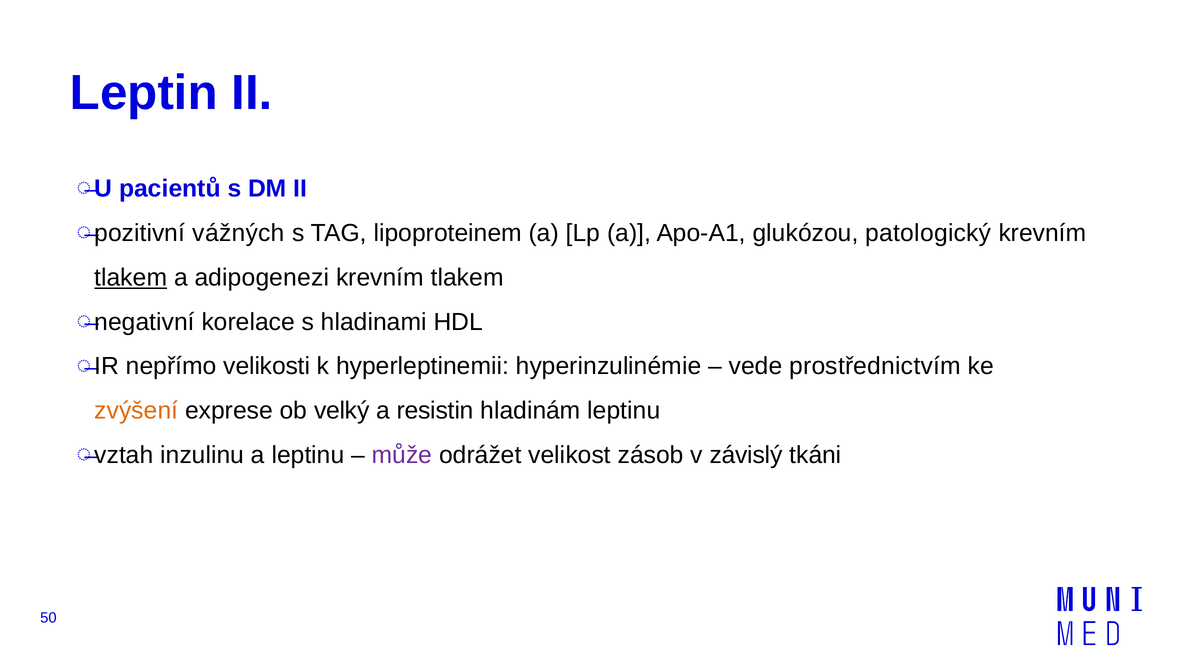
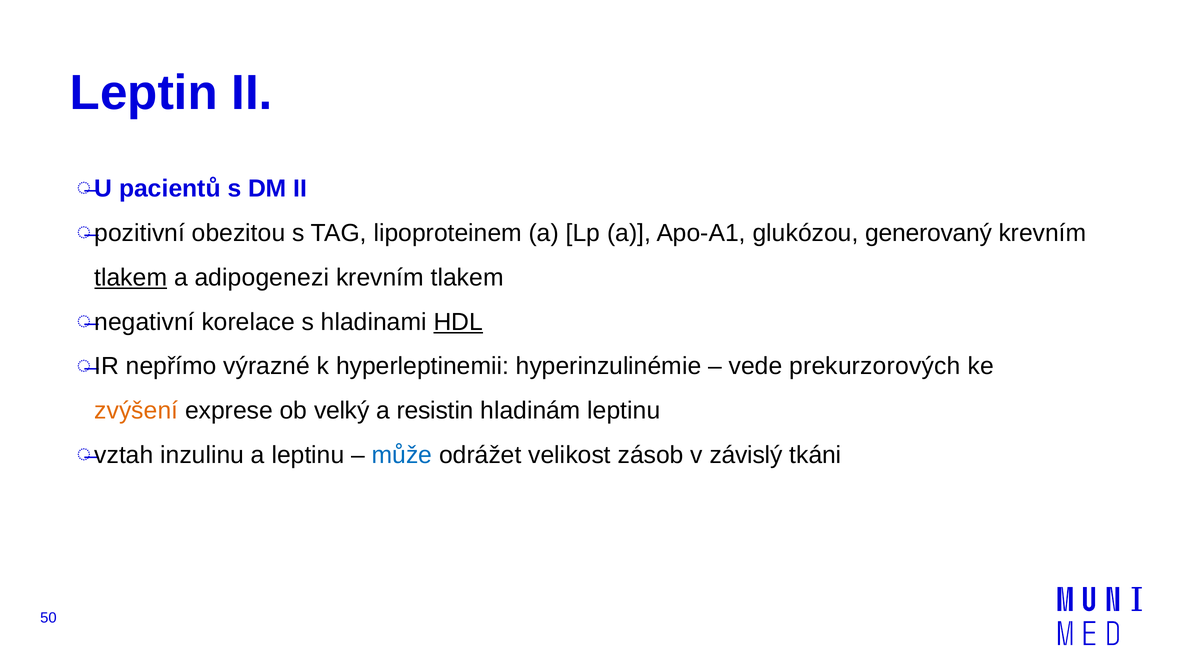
vážných: vážných -> obezitou
patologický: patologický -> generovaný
HDL underline: none -> present
velikosti: velikosti -> výrazné
prostřednictvím: prostřednictvím -> prekurzorových
může colour: purple -> blue
